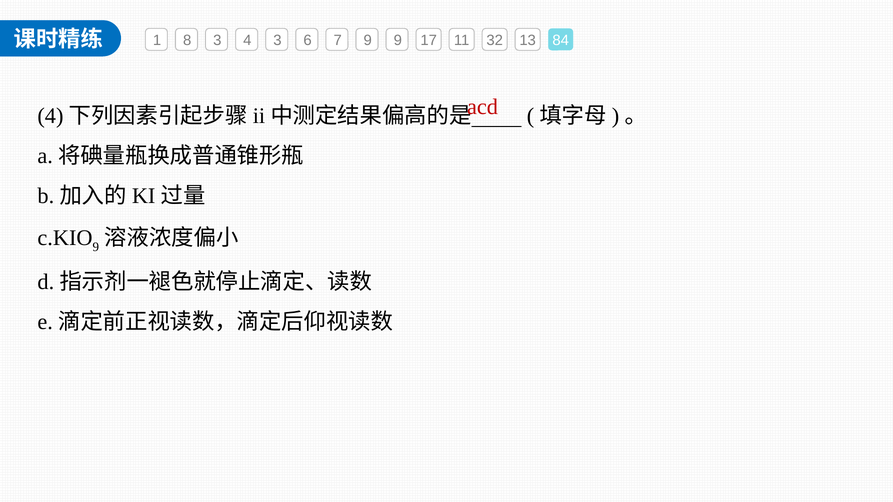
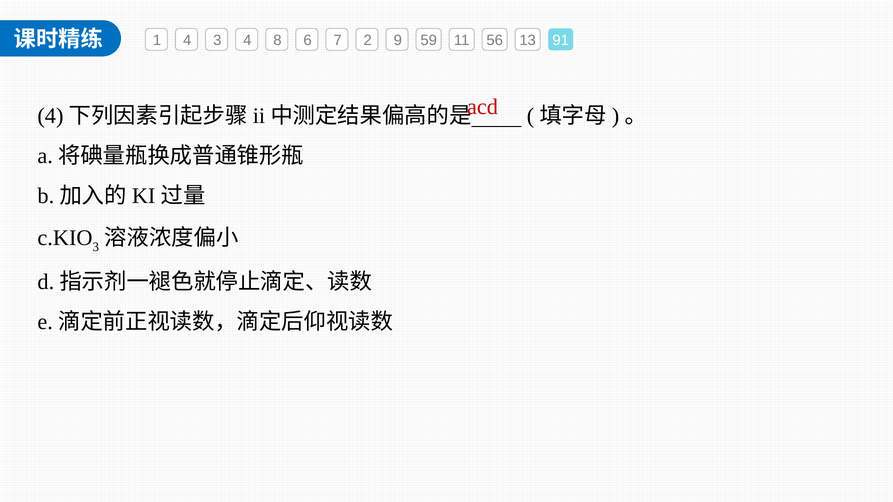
1 8: 8 -> 4
4 3: 3 -> 8
7 9: 9 -> 2
17: 17 -> 59
32: 32 -> 56
84: 84 -> 91
9 at (96, 247): 9 -> 3
